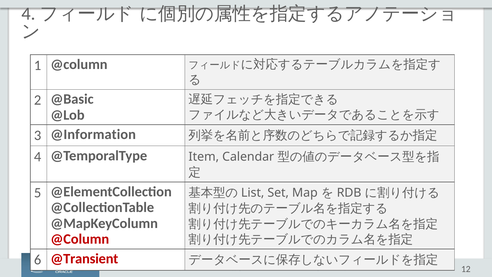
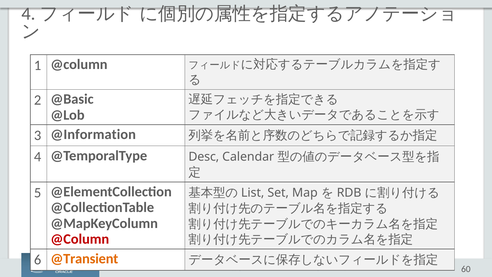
Item: Item -> Desc
@Transient colour: red -> orange
12: 12 -> 60
